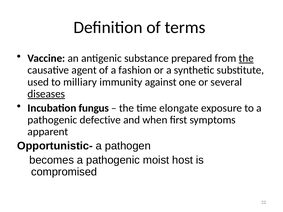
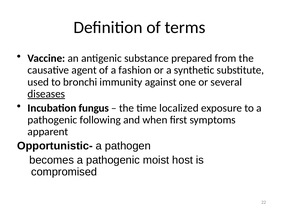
the at (246, 58) underline: present -> none
milliary: milliary -> bronchi
elongate: elongate -> localized
defective: defective -> following
